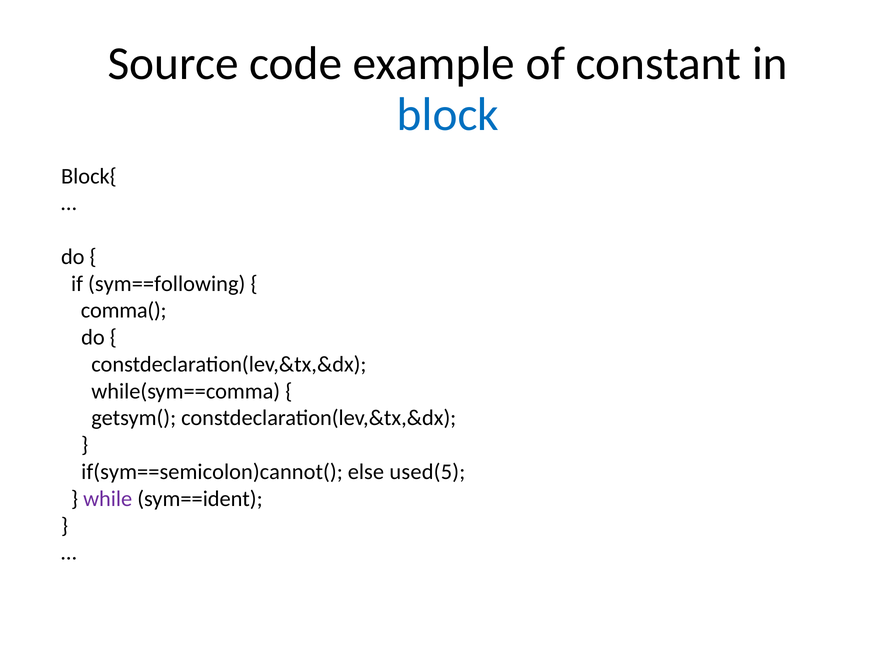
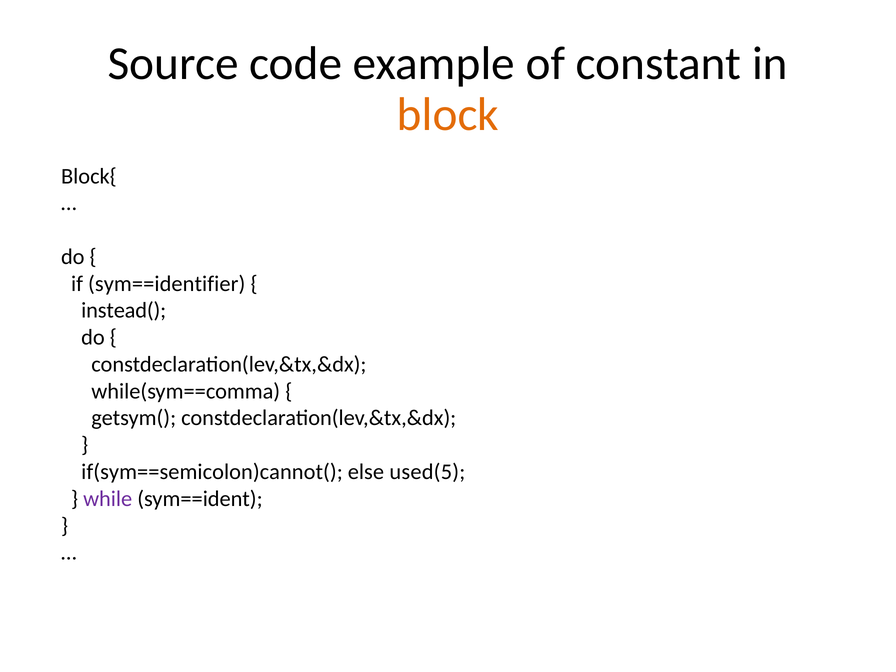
block colour: blue -> orange
sym==following: sym==following -> sym==identifier
comma(: comma( -> instead(
